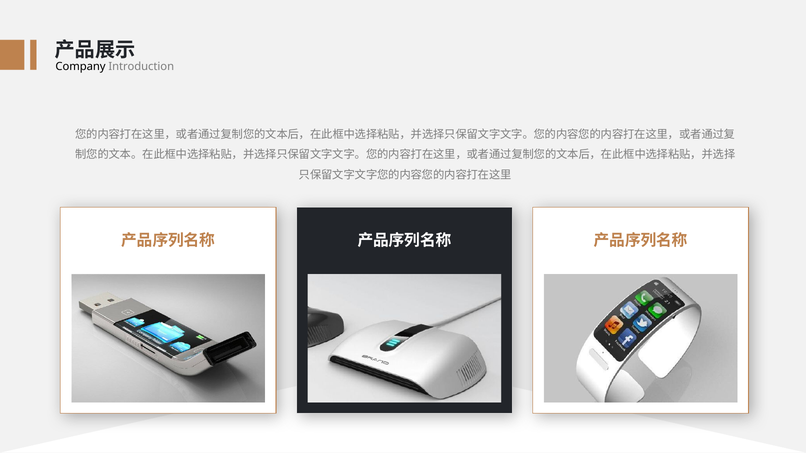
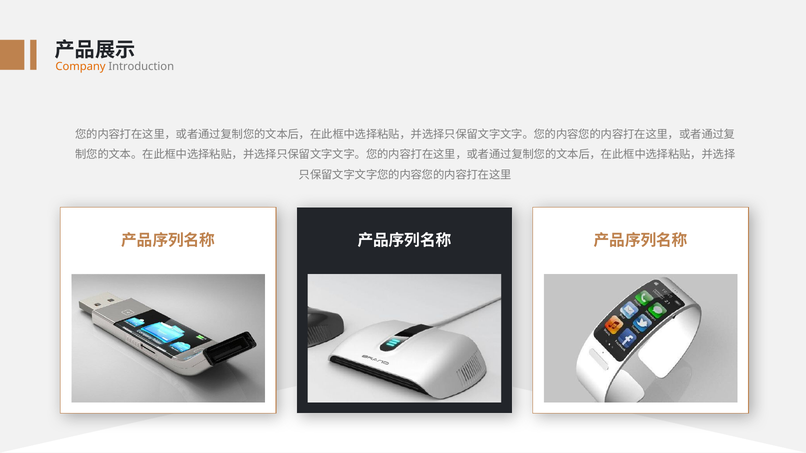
Company colour: black -> orange
